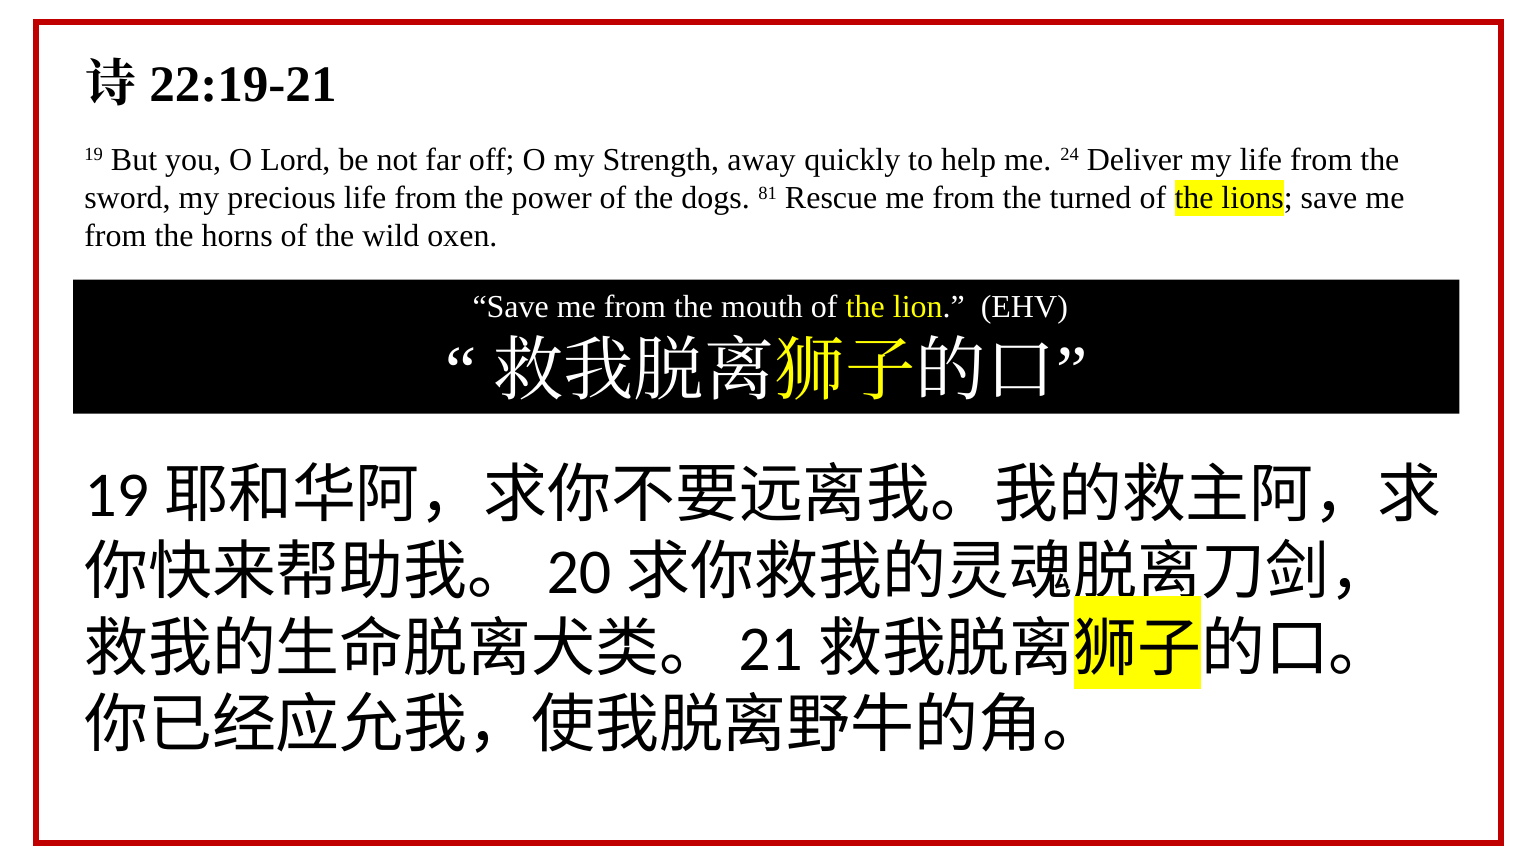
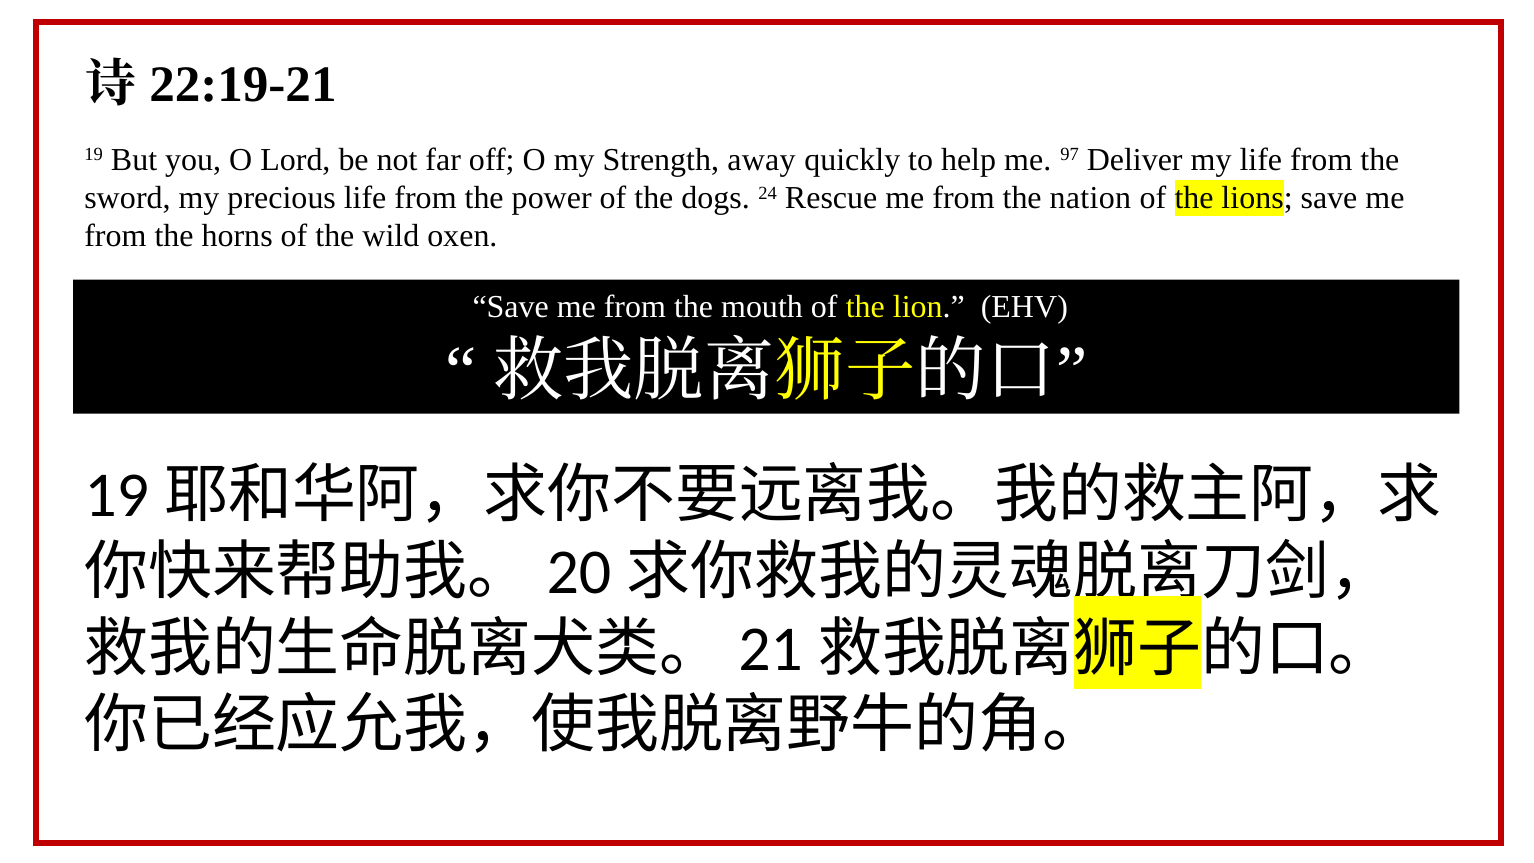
24: 24 -> 97
81: 81 -> 24
turned: turned -> nation
